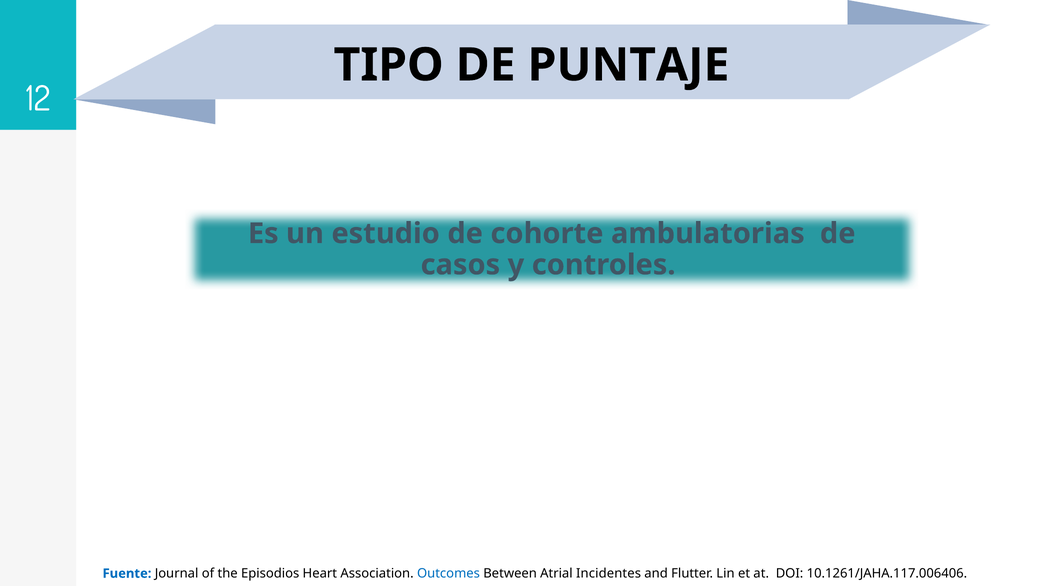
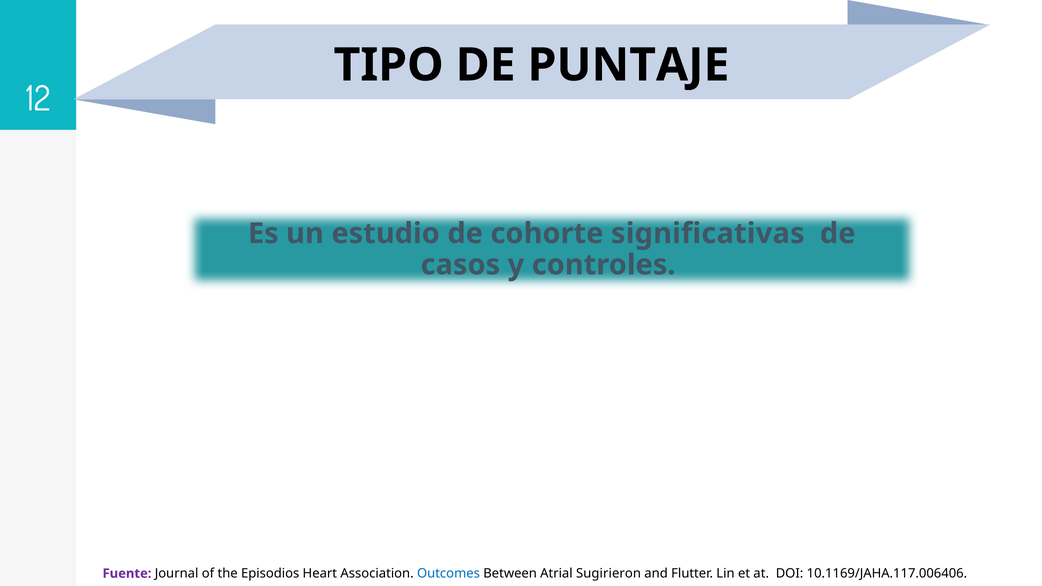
ambulatorias: ambulatorias -> significativas
Fuente colour: blue -> purple
Incidentes: Incidentes -> Sugirieron
10.1261/JAHA.117.006406: 10.1261/JAHA.117.006406 -> 10.1169/JAHA.117.006406
